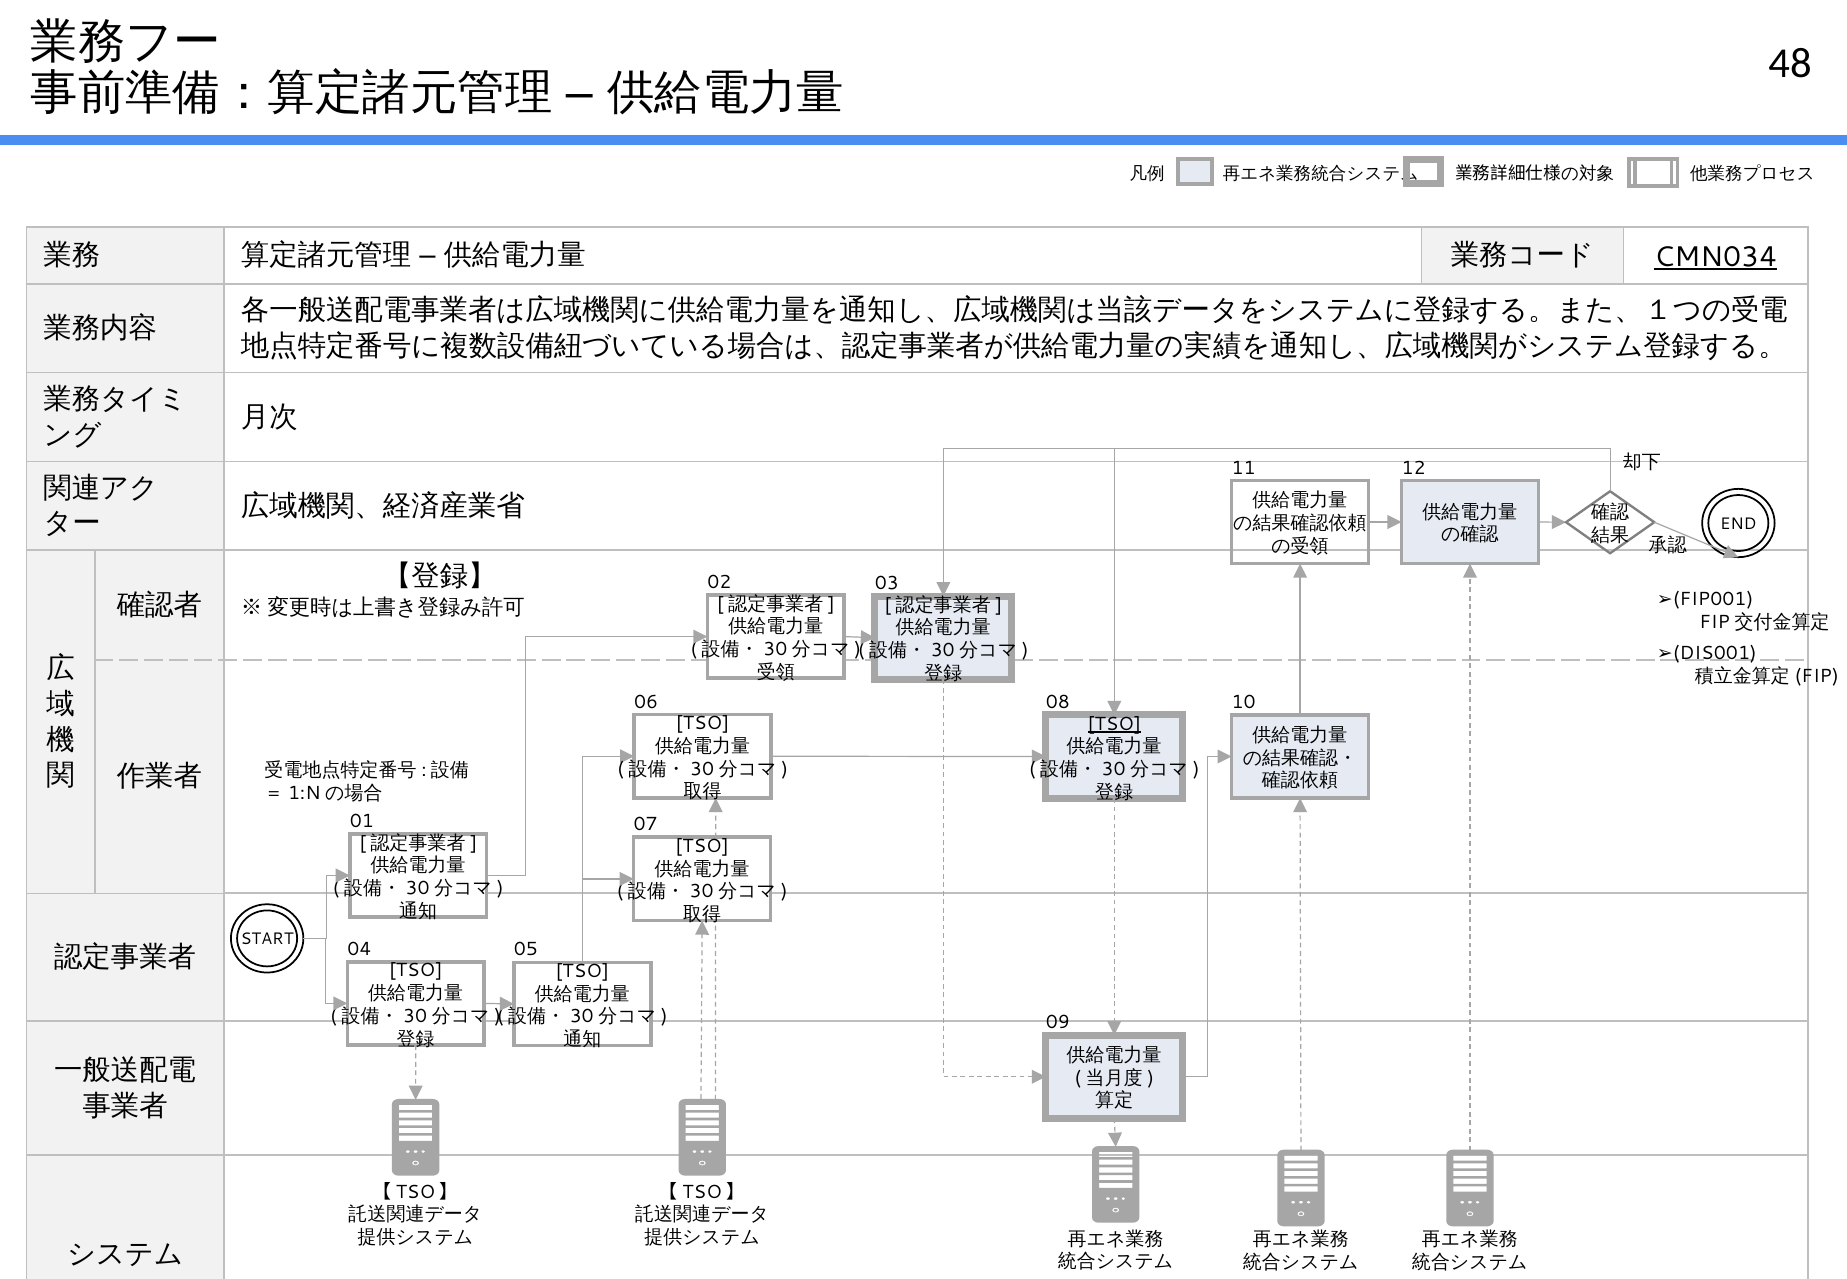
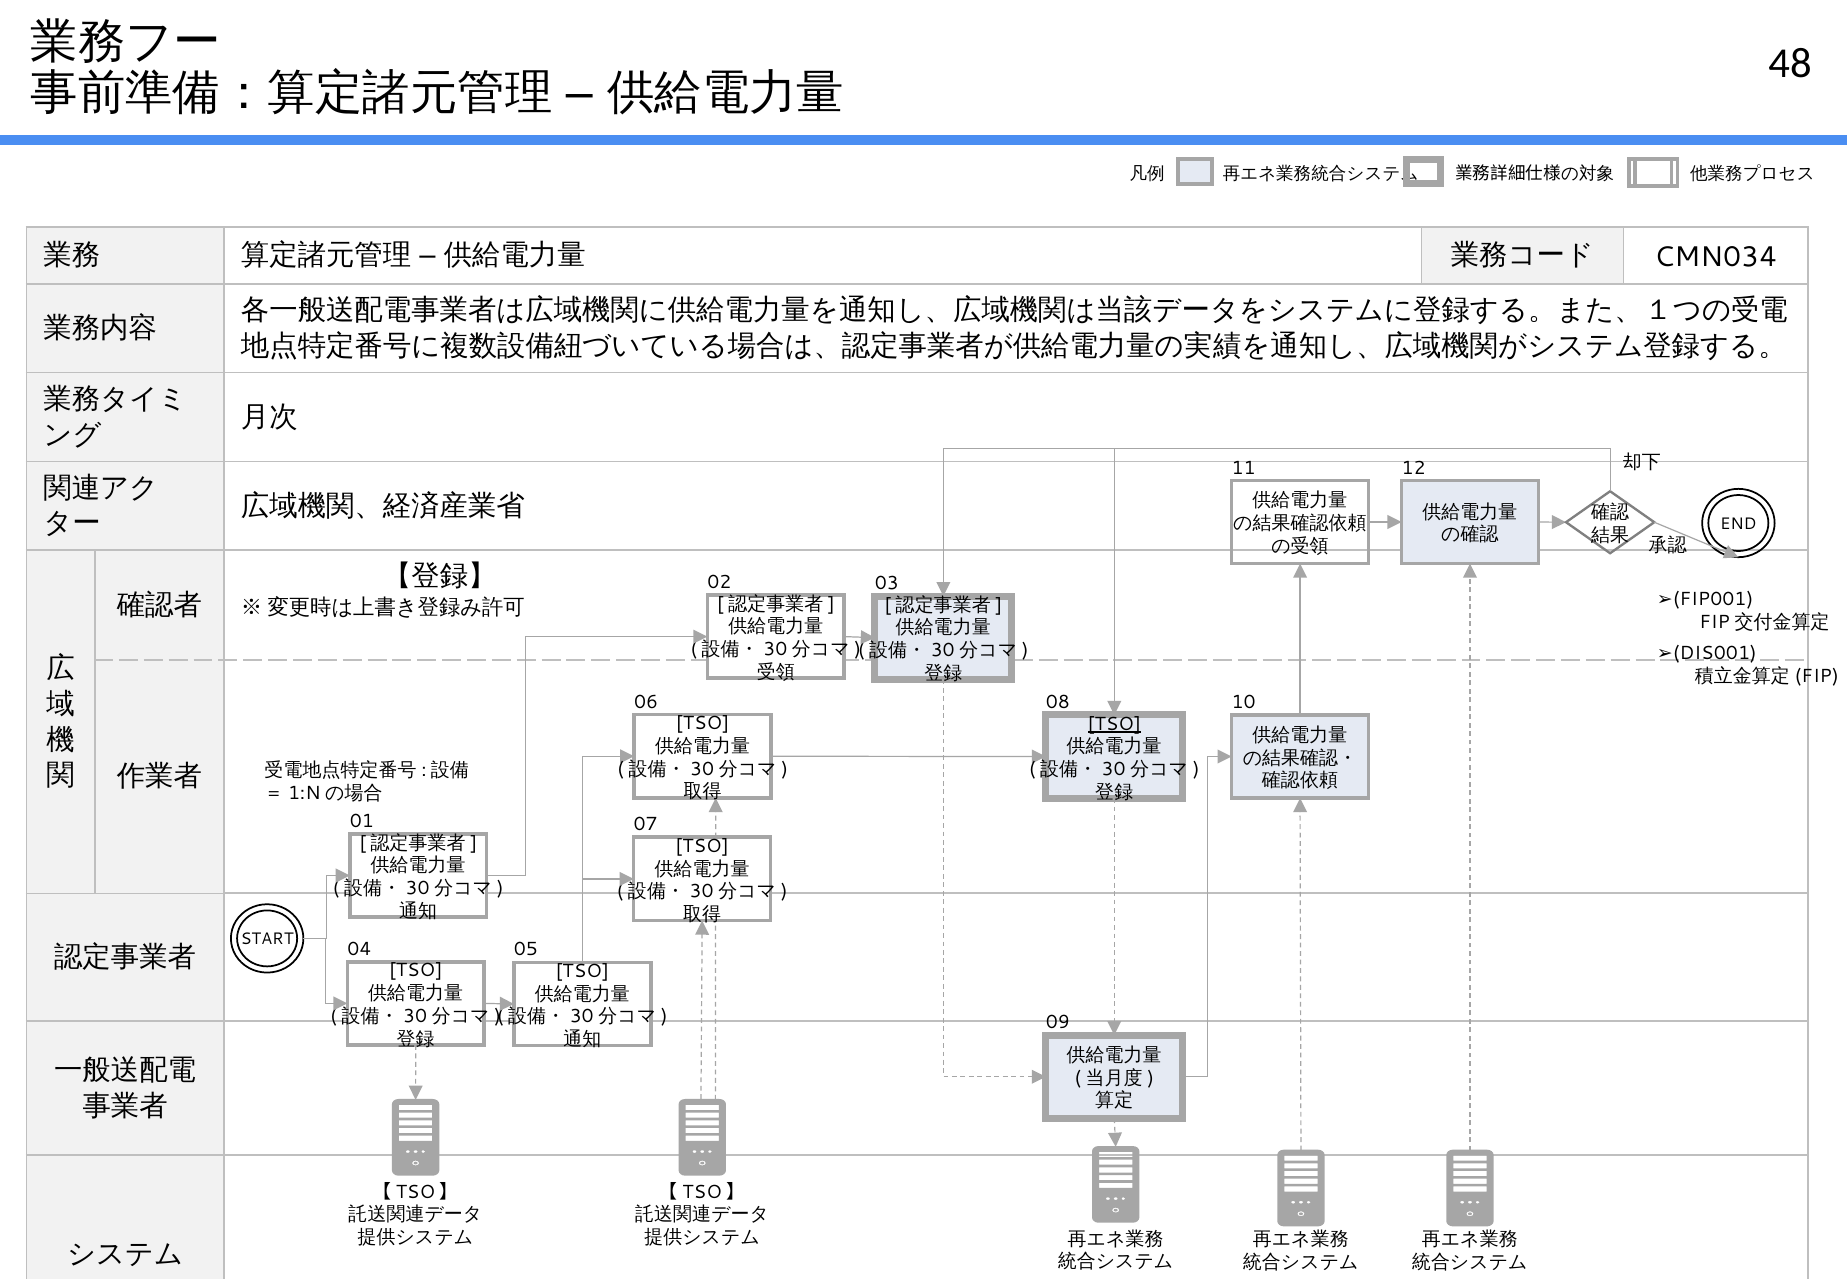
CMN034 underline: present -> none
